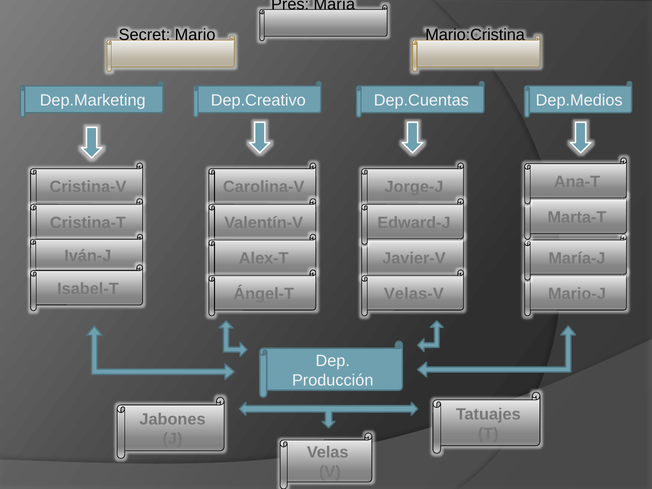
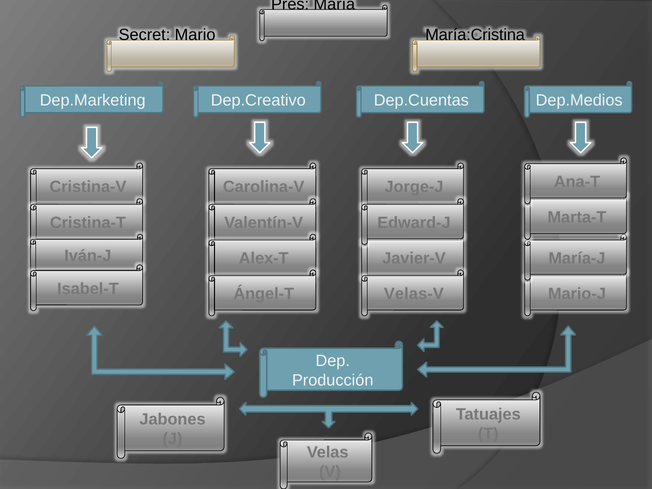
Mario:Cristina: Mario:Cristina -> María:Cristina
